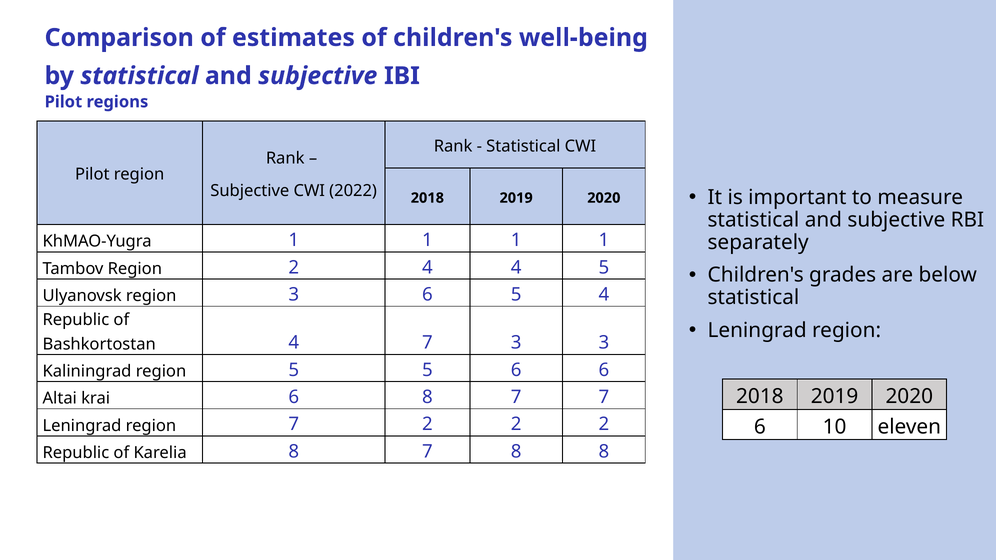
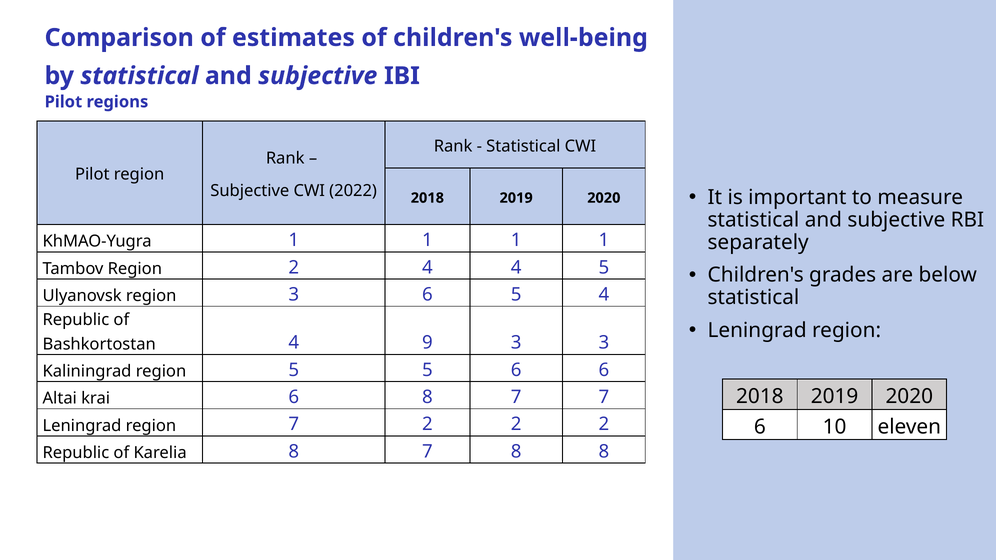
4 7: 7 -> 9
